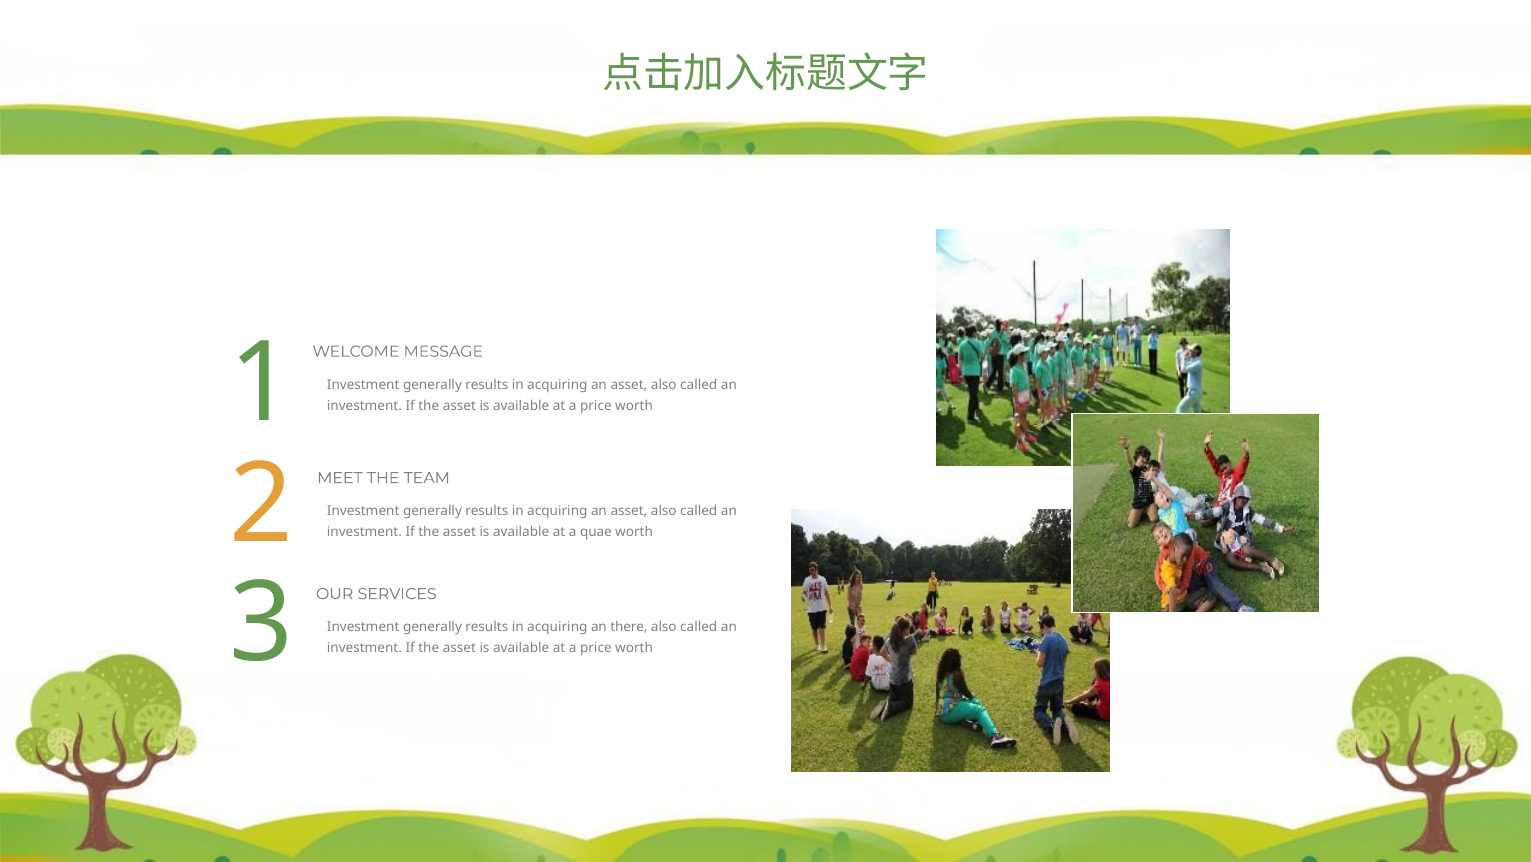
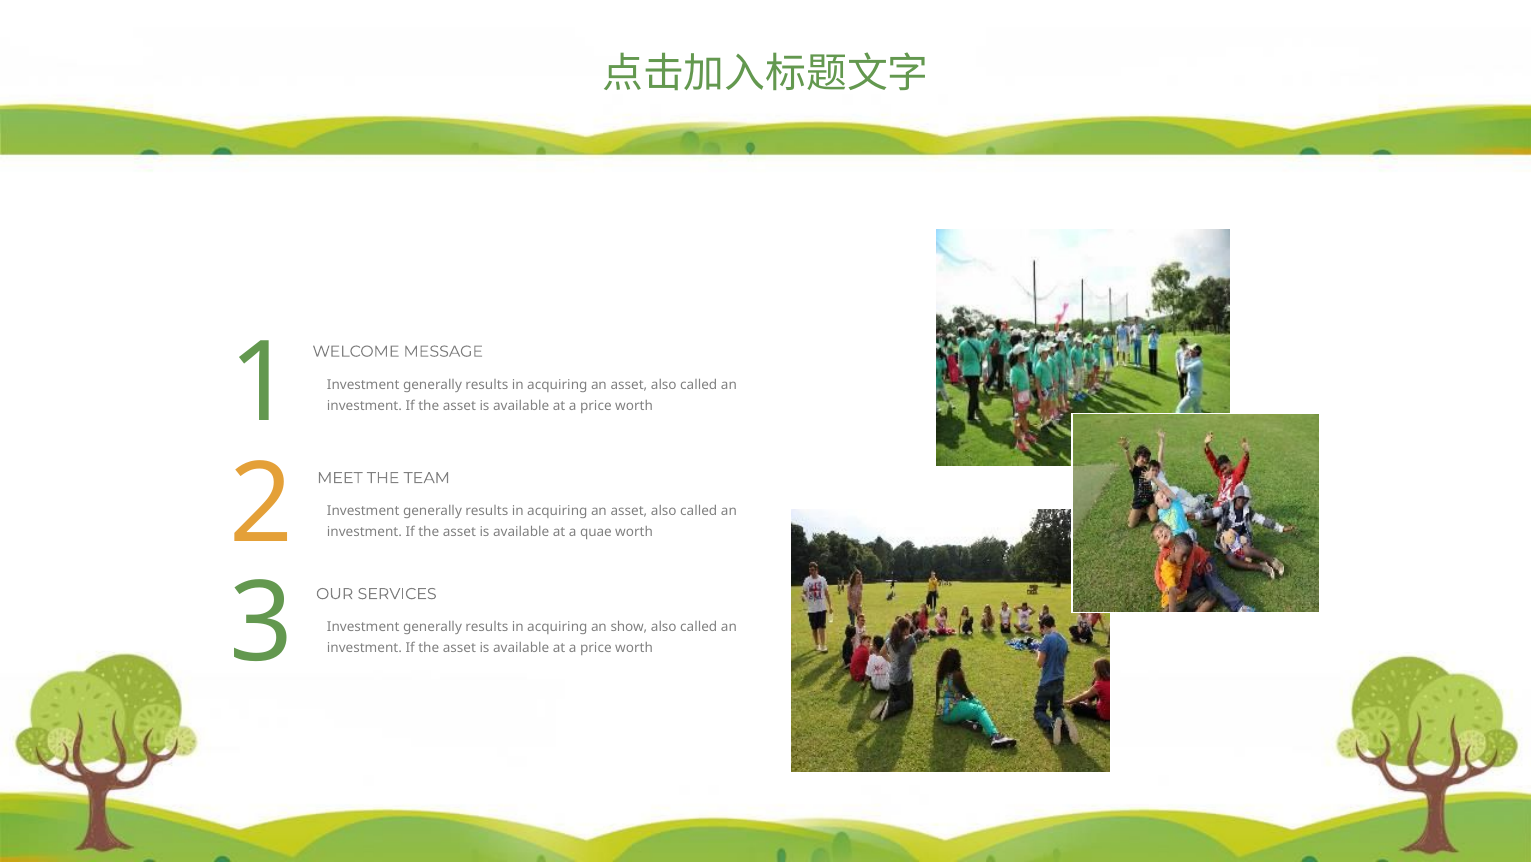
there: there -> show
